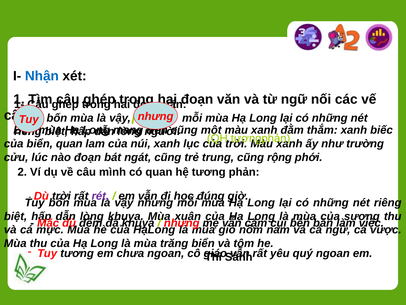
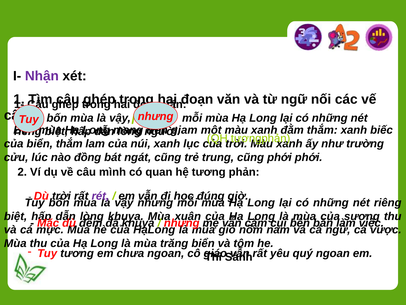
Nhận colour: blue -> purple
cũng at (184, 130): cũng -> giam
biển quan: quan -> thắm
nào đoạn: đoạn -> đồng
cũng rộng: rộng -> phới
